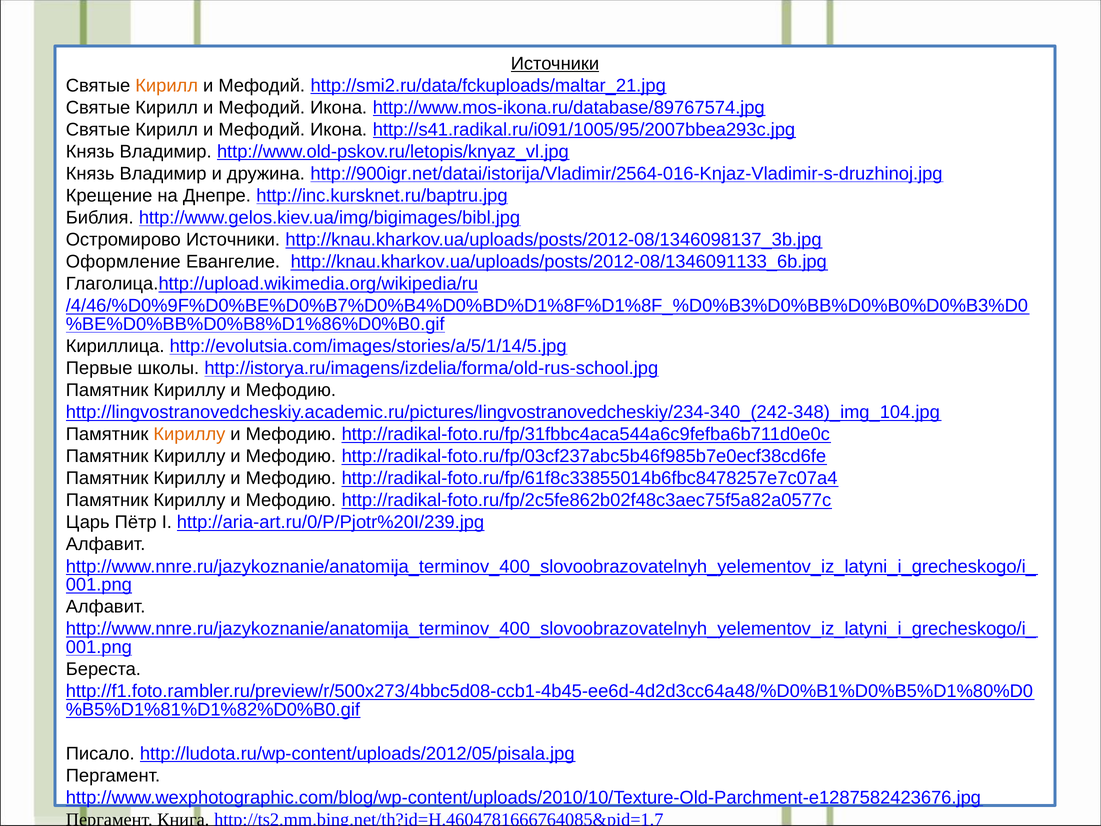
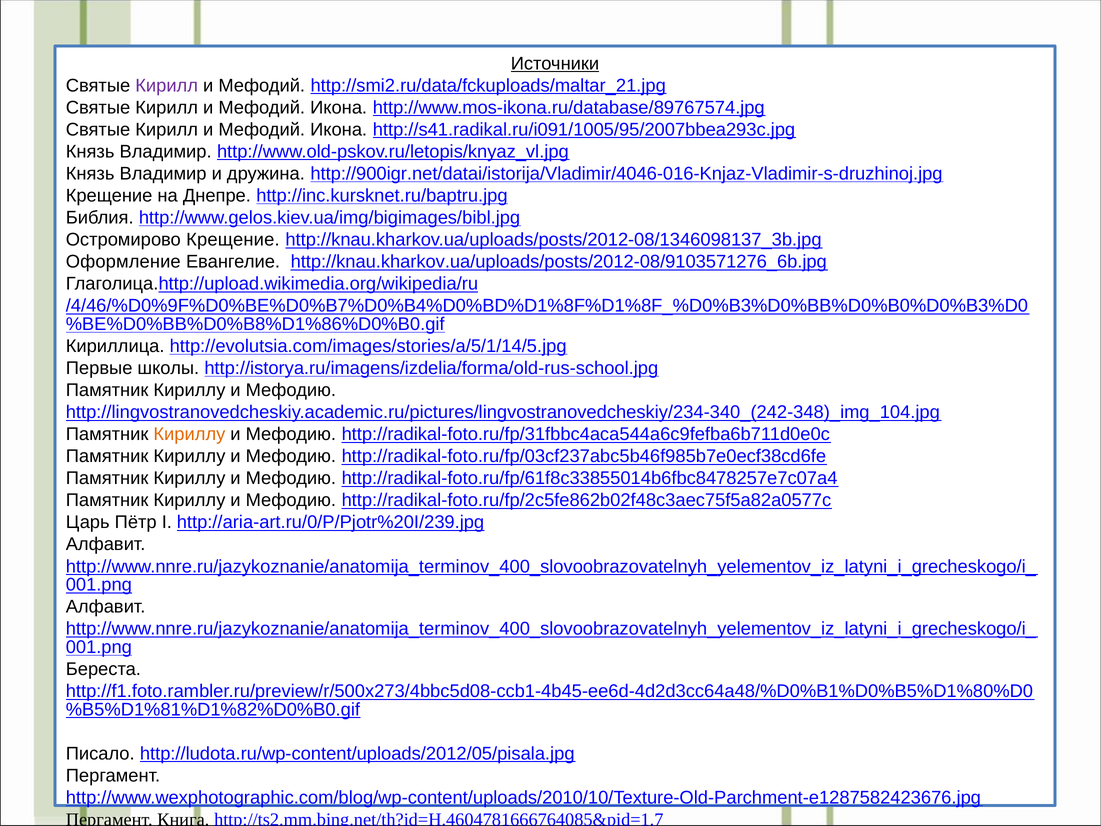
Кирилл at (167, 86) colour: orange -> purple
http://900igr.net/datai/istorija/Vladimir/2564-016-Knjaz-Vladimir-s-druzhinoj.jpg: http://900igr.net/datai/istorija/Vladimir/2564-016-Knjaz-Vladimir-s-druzhinoj.jpg -> http://900igr.net/datai/istorija/Vladimir/4046-016-Knjaz-Vladimir-s-druzhinoj.jpg
Остромирово Источники: Источники -> Крещение
http://knau.kharkov.ua/uploads/posts/2012-08/1346091133_6b.jpg: http://knau.kharkov.ua/uploads/posts/2012-08/1346091133_6b.jpg -> http://knau.kharkov.ua/uploads/posts/2012-08/9103571276_6b.jpg
